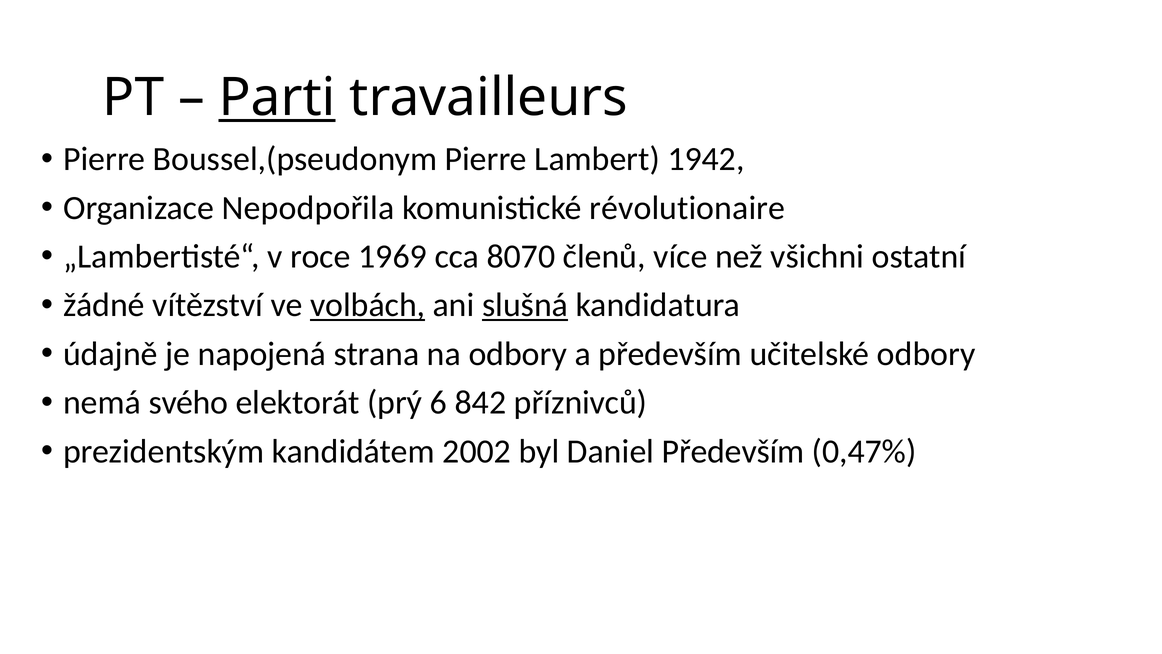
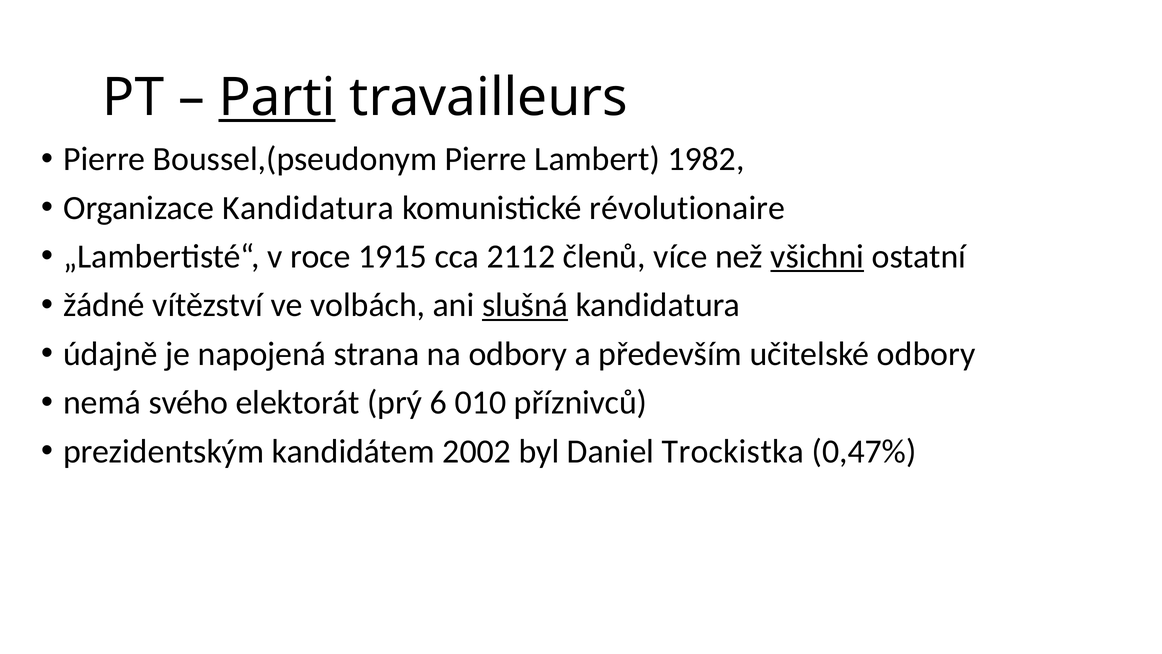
1942: 1942 -> 1982
Organizace Nepodpořila: Nepodpořila -> Kandidatura
1969: 1969 -> 1915
8070: 8070 -> 2112
všichni underline: none -> present
volbách underline: present -> none
842: 842 -> 010
Daniel Především: Především -> Trockistka
